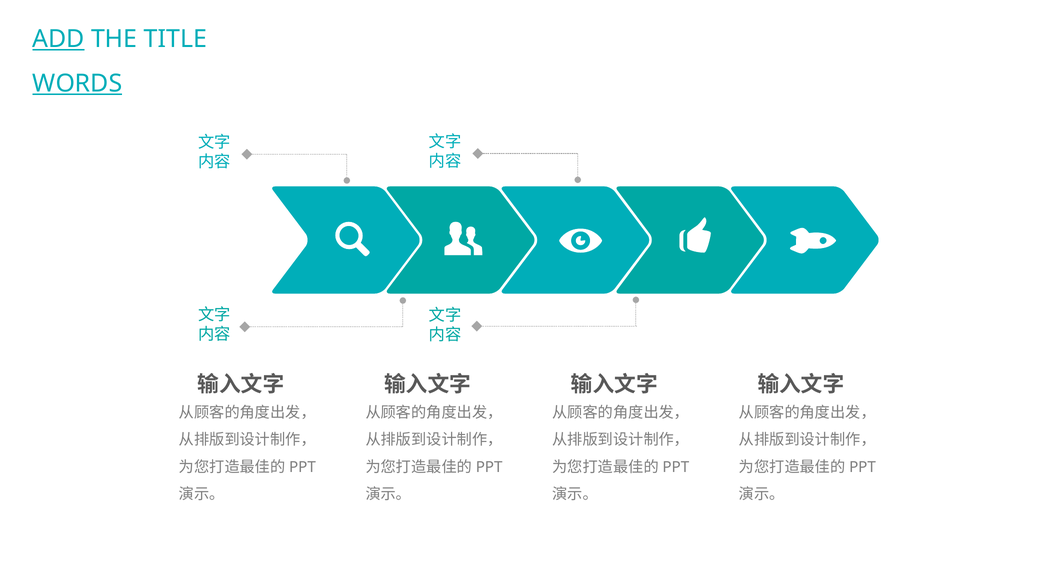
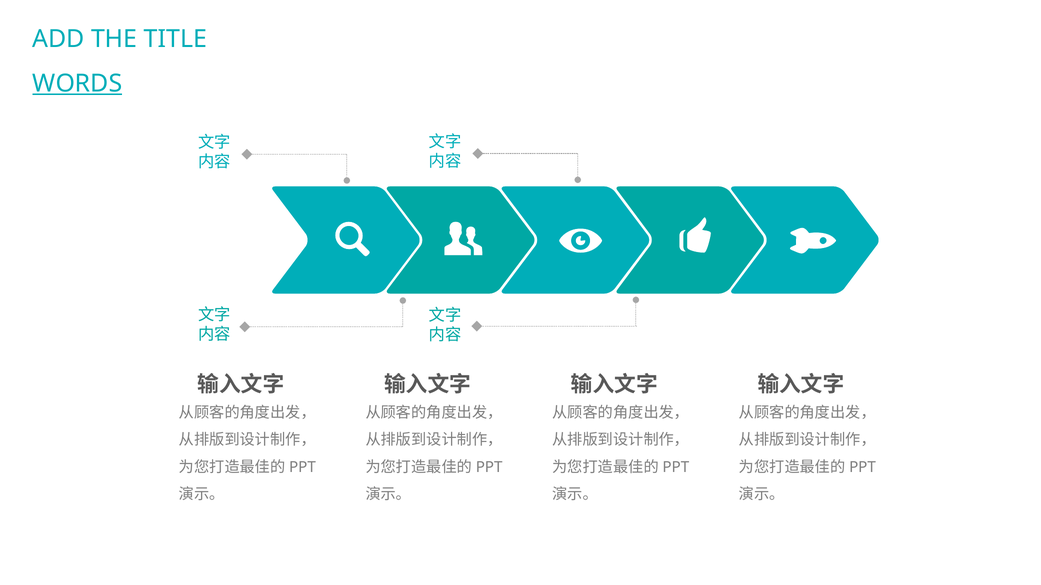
ADD underline: present -> none
